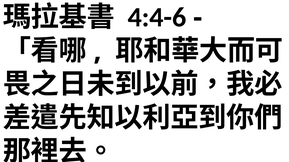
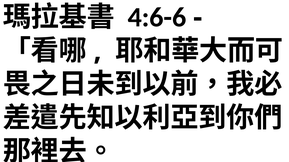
4:4-6: 4:4-6 -> 4:6-6
